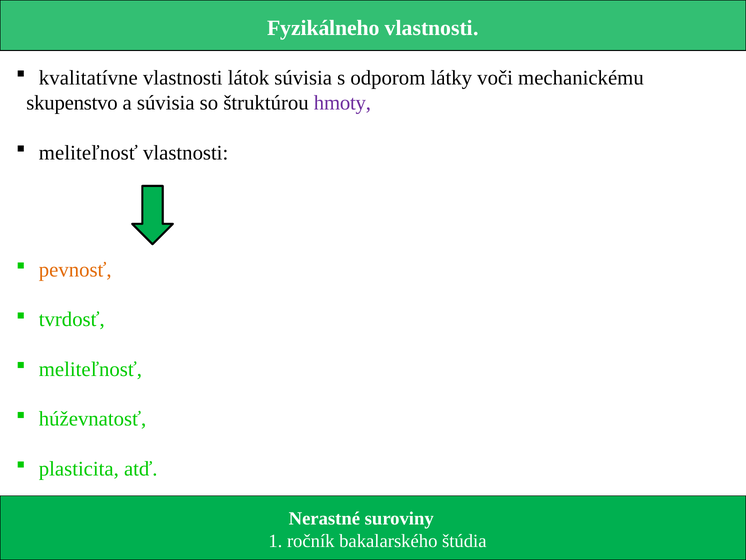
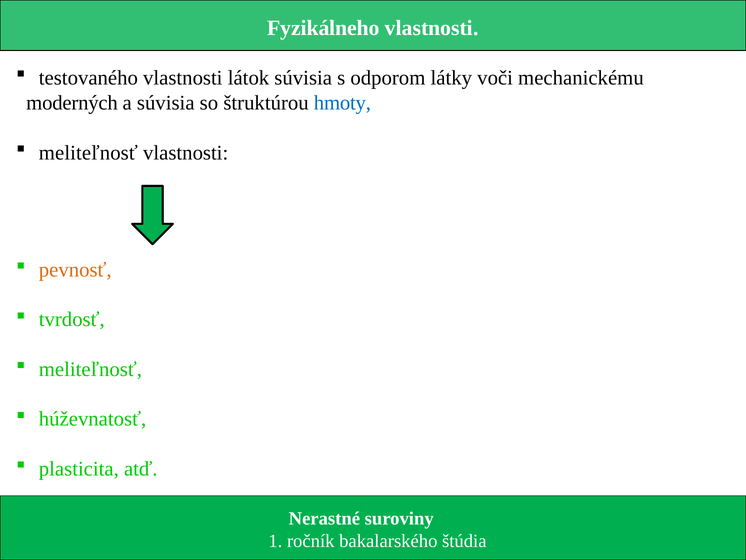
kvalitatívne: kvalitatívne -> testovaného
skupenstvo: skupenstvo -> moderných
hmoty colour: purple -> blue
